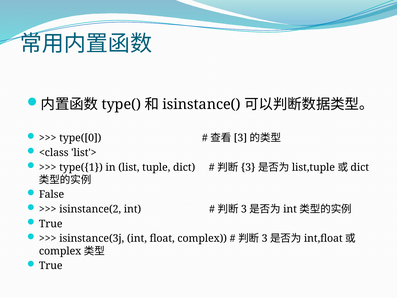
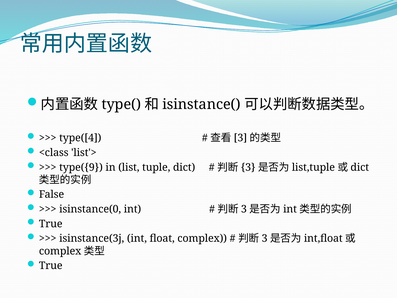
type([0: type([0 -> type([4
type({1: type({1 -> type({9
isinstance(2: isinstance(2 -> isinstance(0
